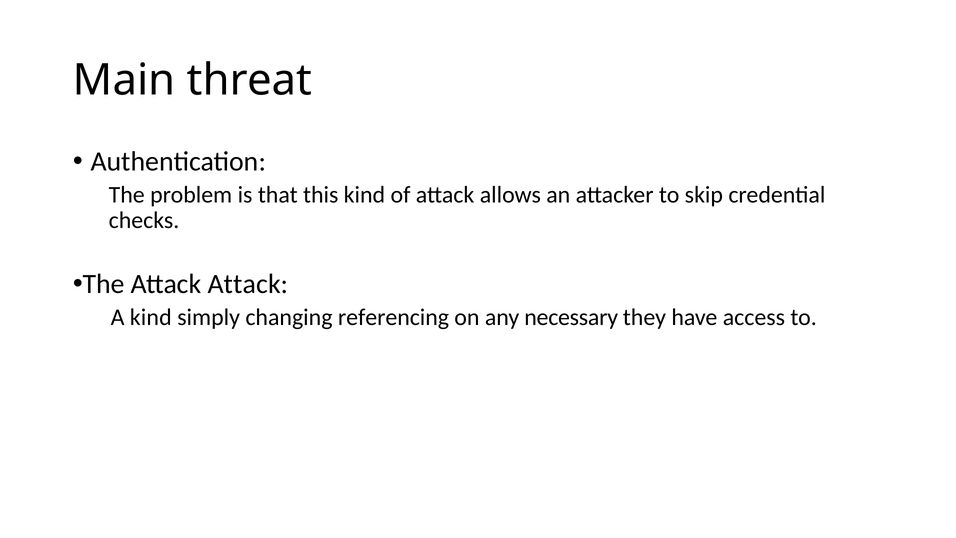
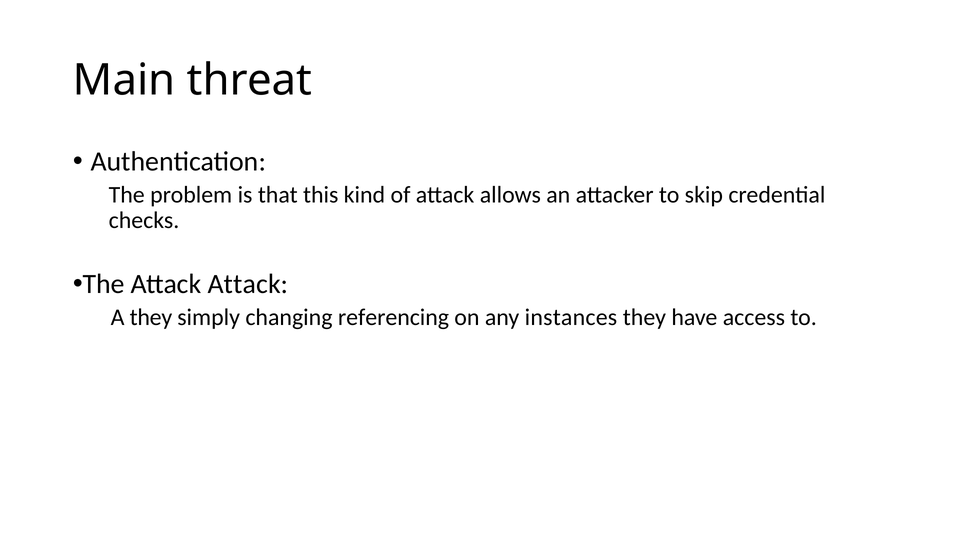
A kind: kind -> they
necessary: necessary -> instances
